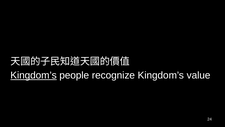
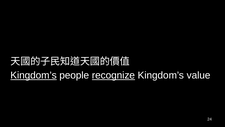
recognize underline: none -> present
